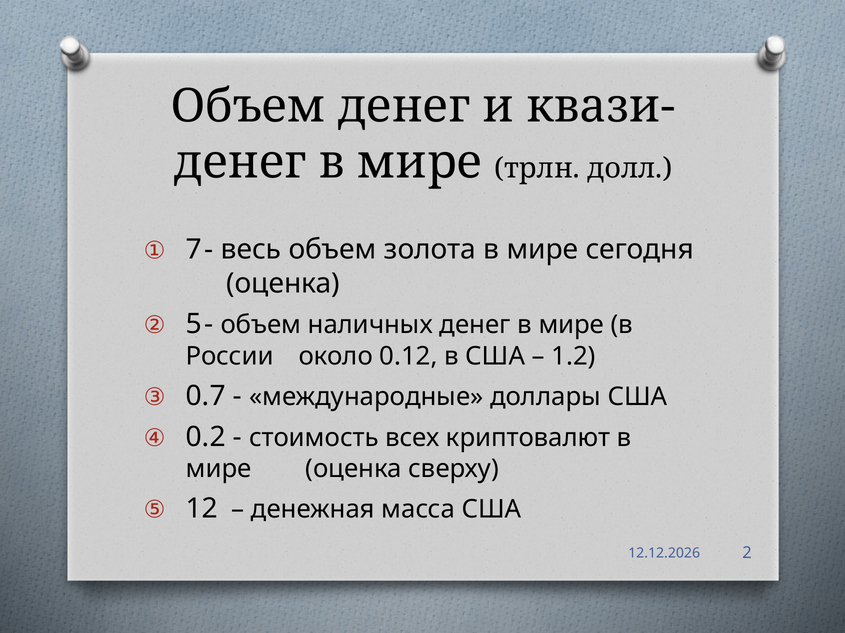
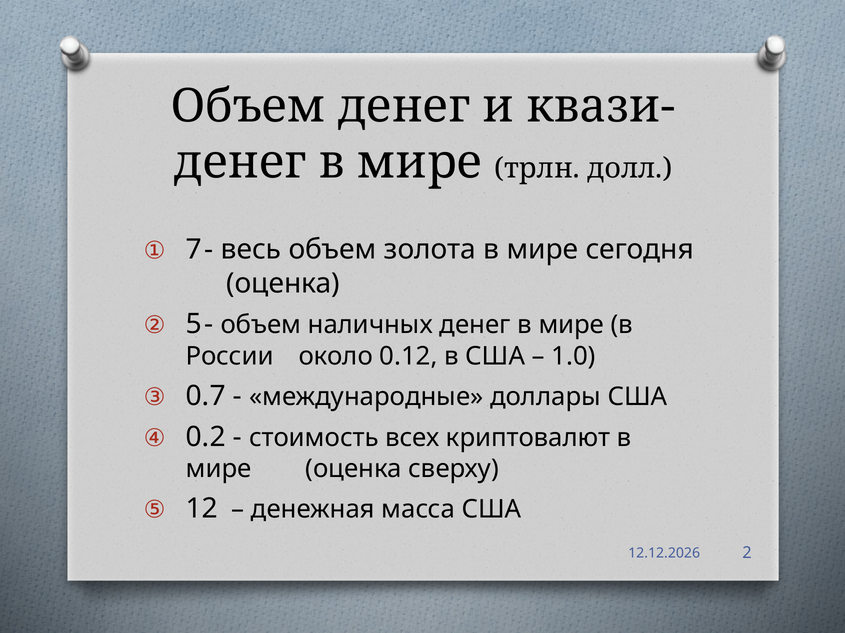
1.2: 1.2 -> 1.0
